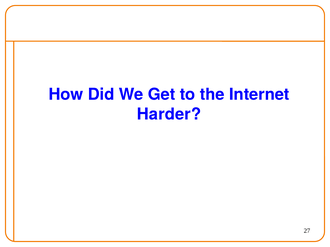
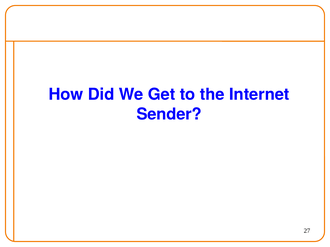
Harder: Harder -> Sender
